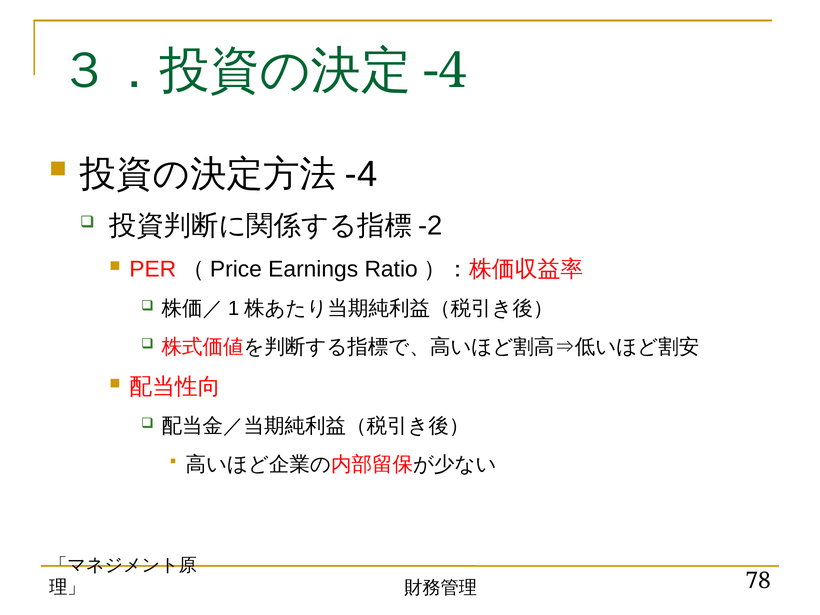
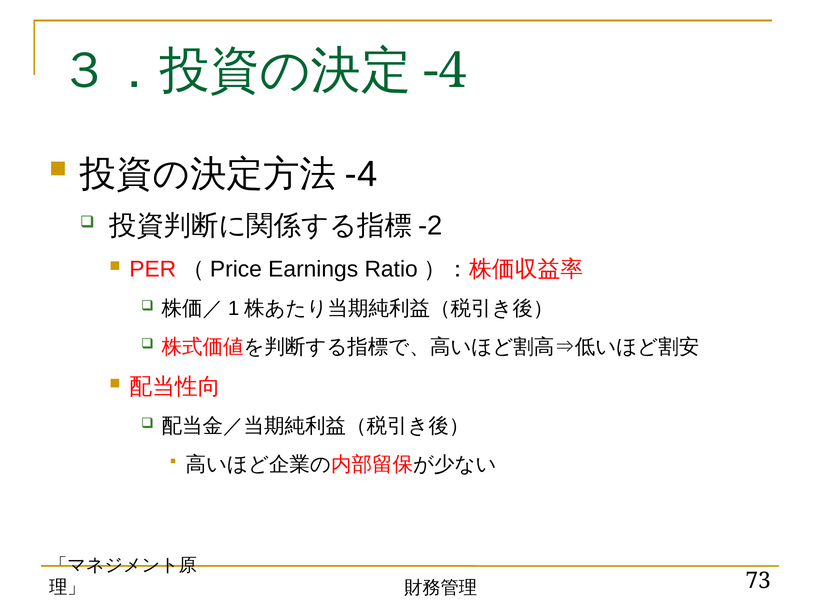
78: 78 -> 73
